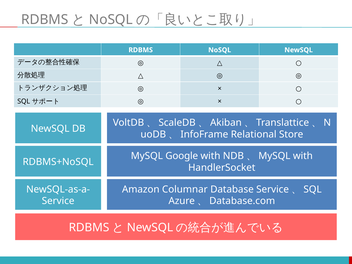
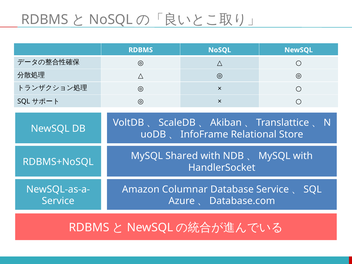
Google: Google -> Shared
